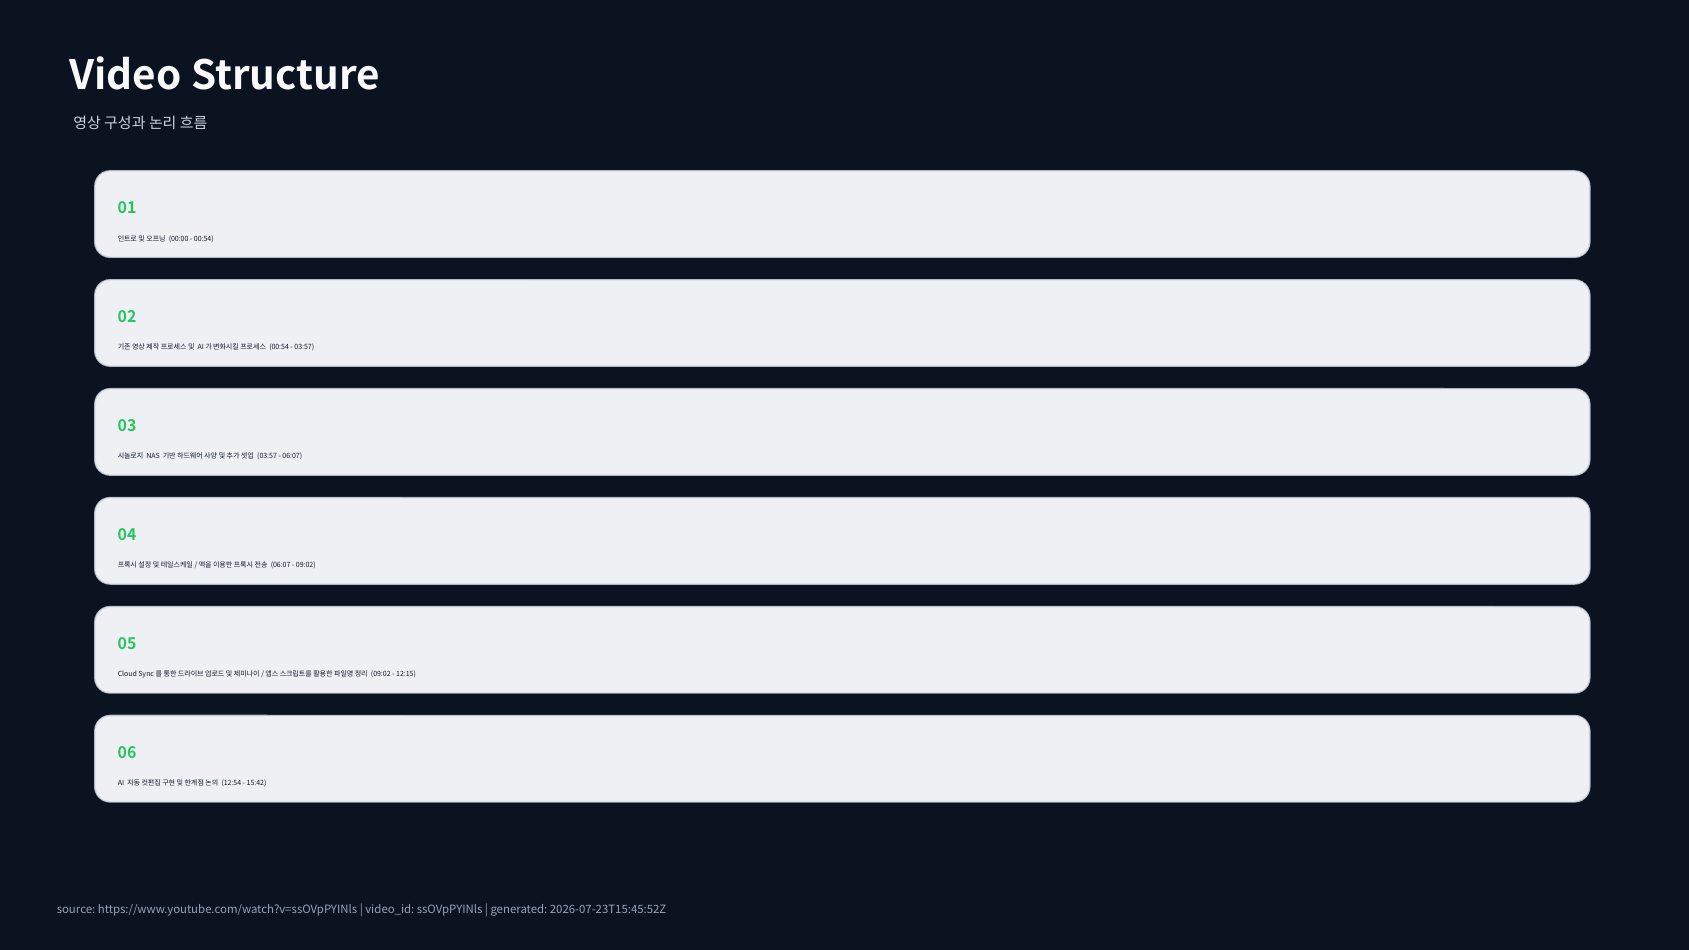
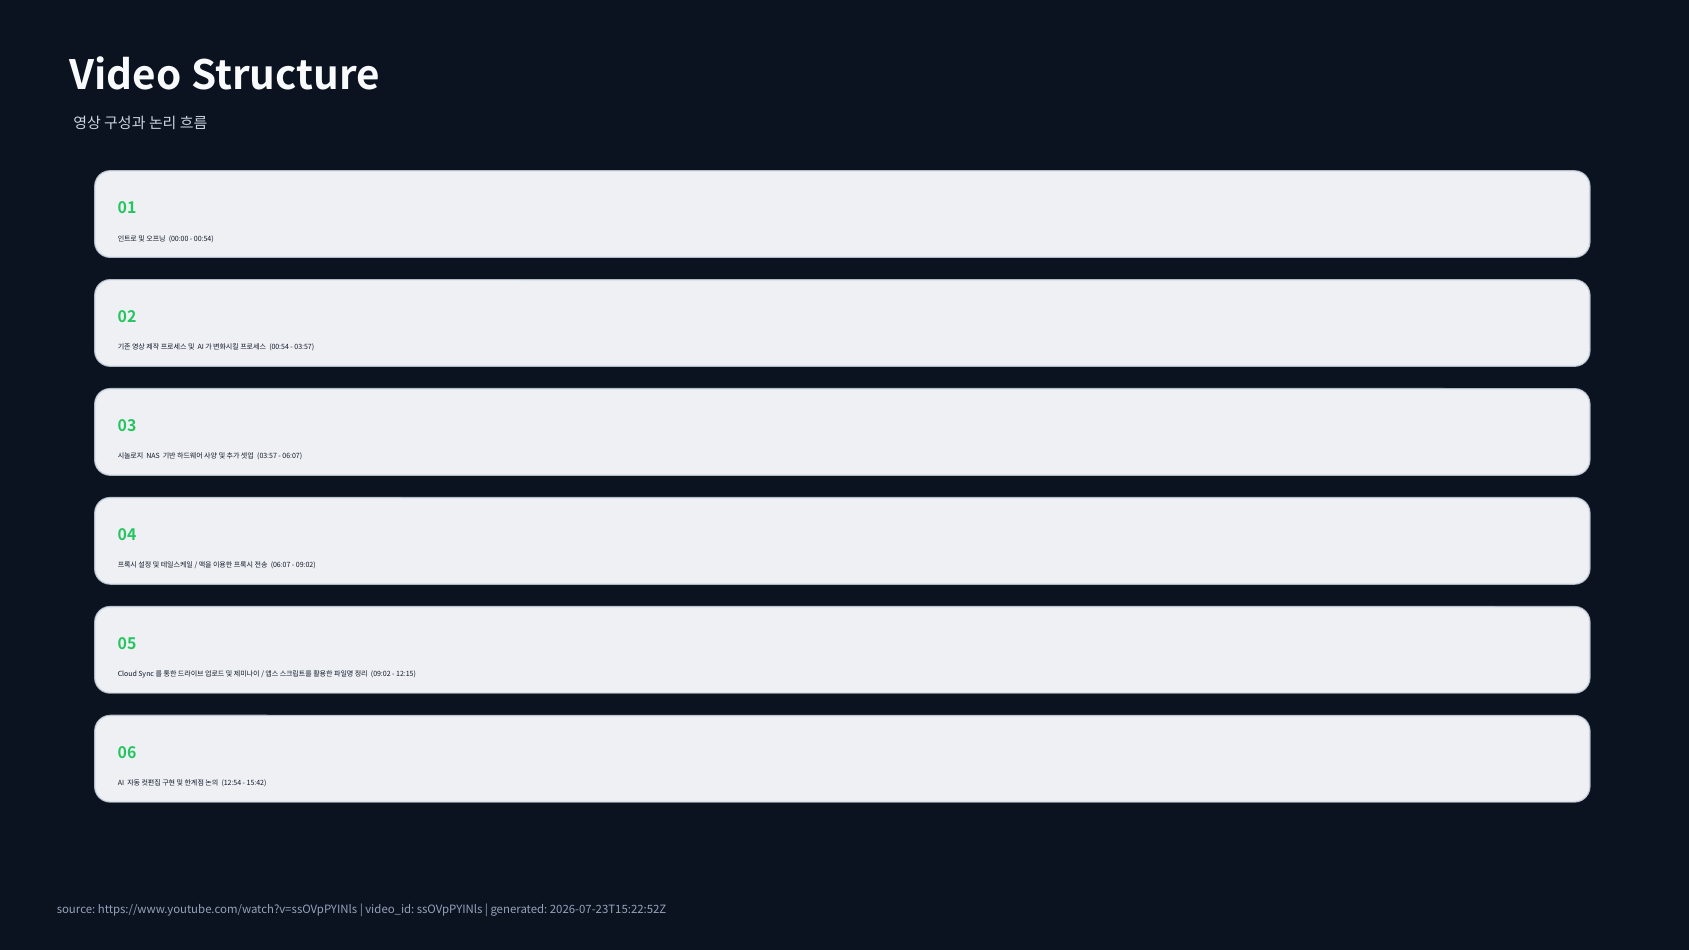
2026-07-23T15:45:52Z: 2026-07-23T15:45:52Z -> 2026-07-23T15:22:52Z
